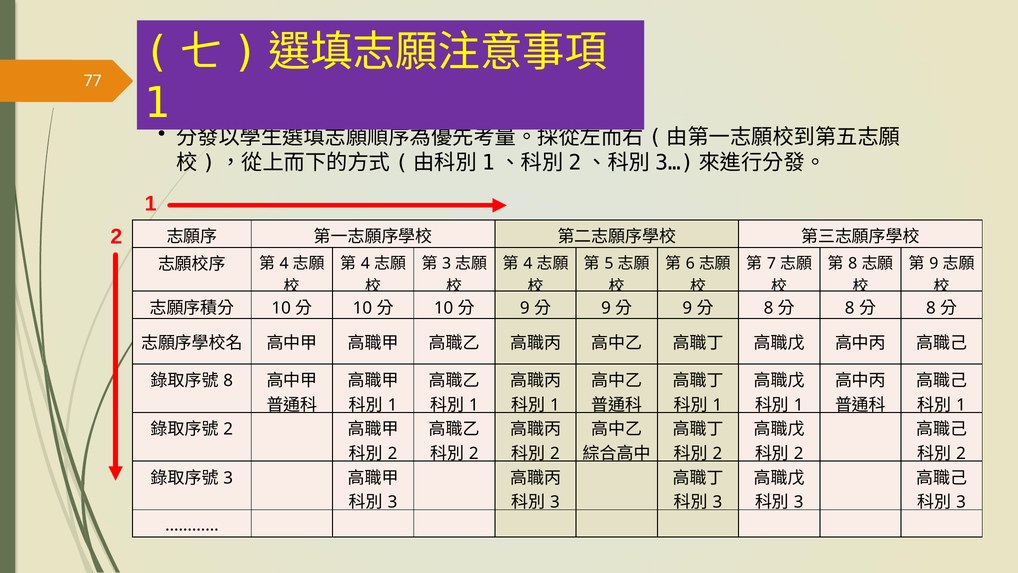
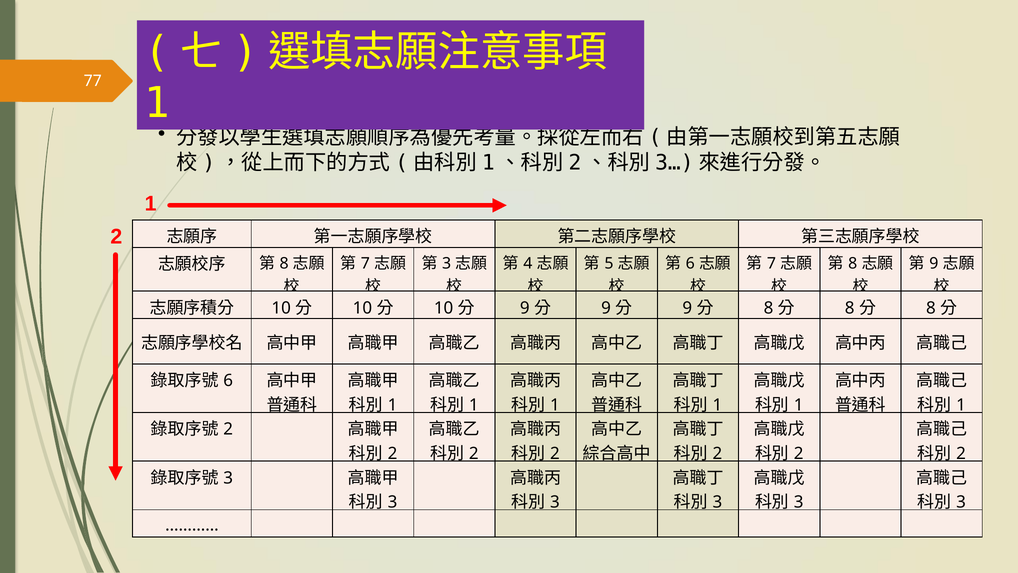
4 at (365, 263): 4 -> 7
4 at (284, 263): 4 -> 8
8 at (228, 380): 8 -> 6
